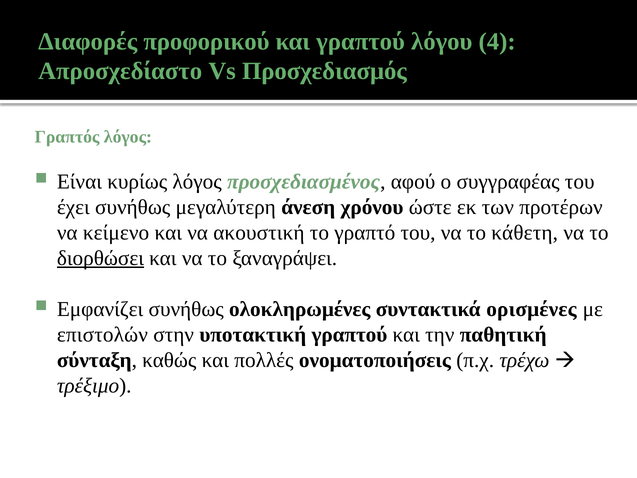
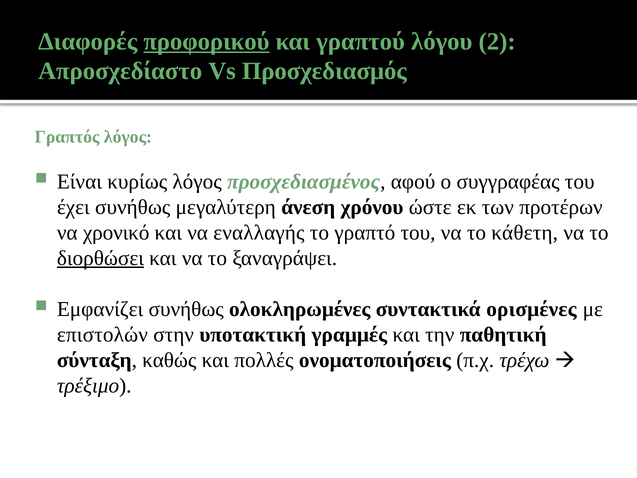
προφορικού underline: none -> present
4: 4 -> 2
κείμενο: κείμενο -> χρονικό
ακουστική: ακουστική -> εναλλαγής
υποτακτική γραπτού: γραπτού -> γραμμές
